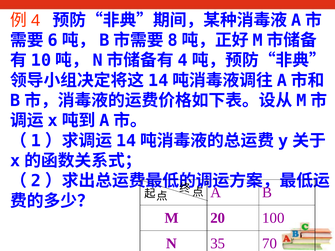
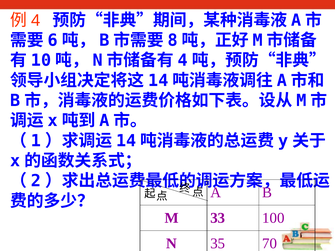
20: 20 -> 33
